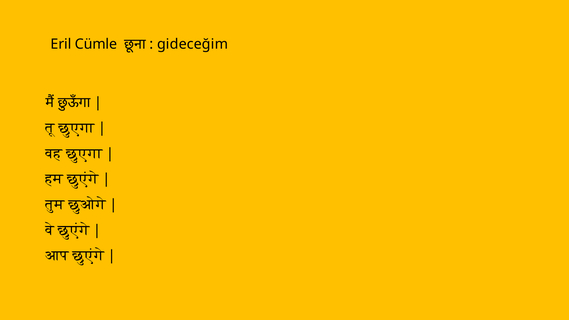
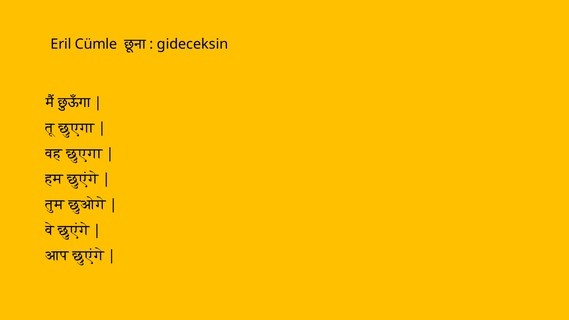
gideceğim: gideceğim -> gideceksin
